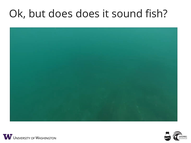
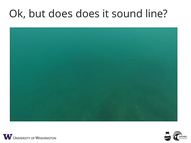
fish: fish -> line
